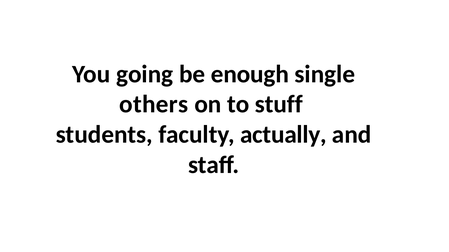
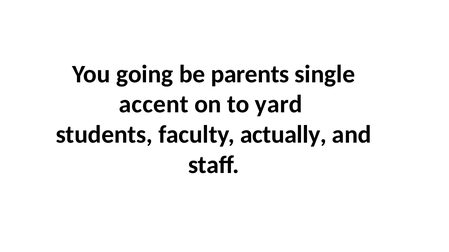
enough: enough -> parents
others: others -> accent
stuff: stuff -> yard
